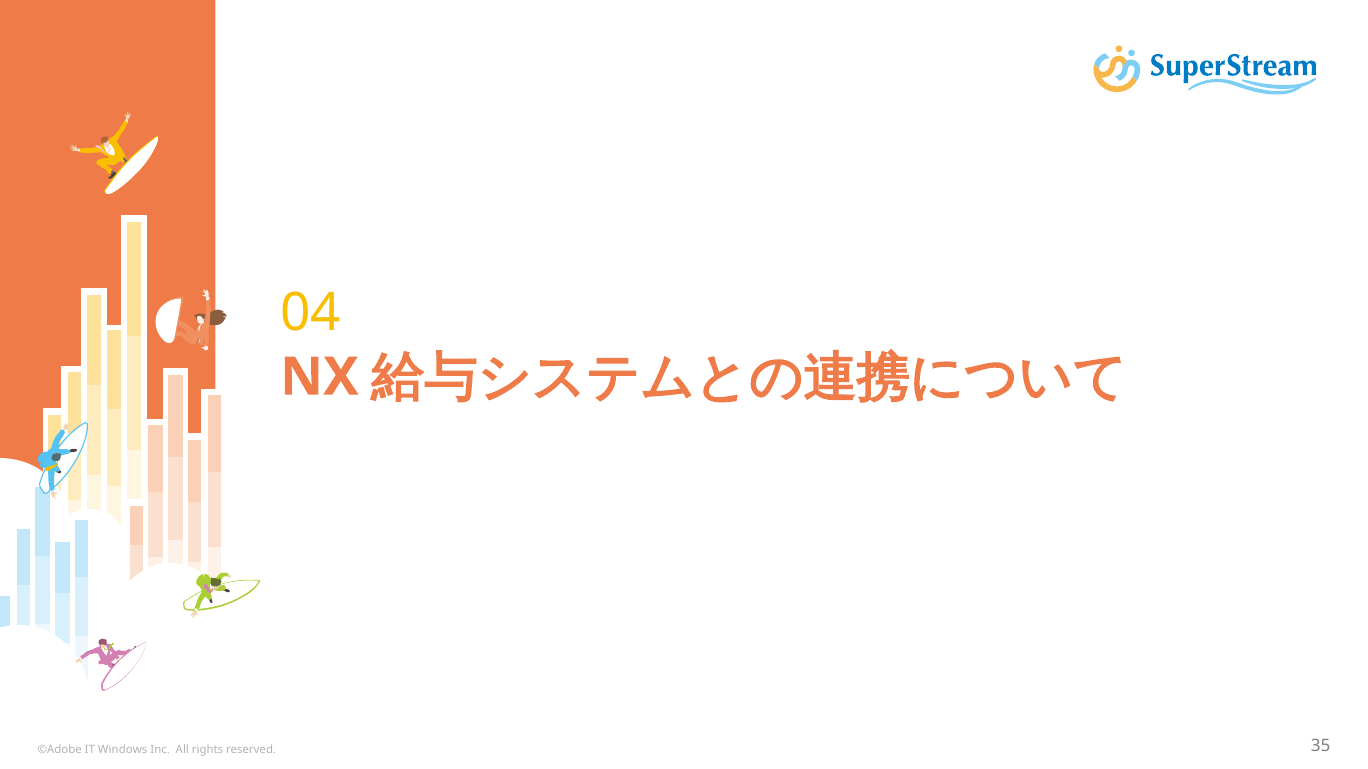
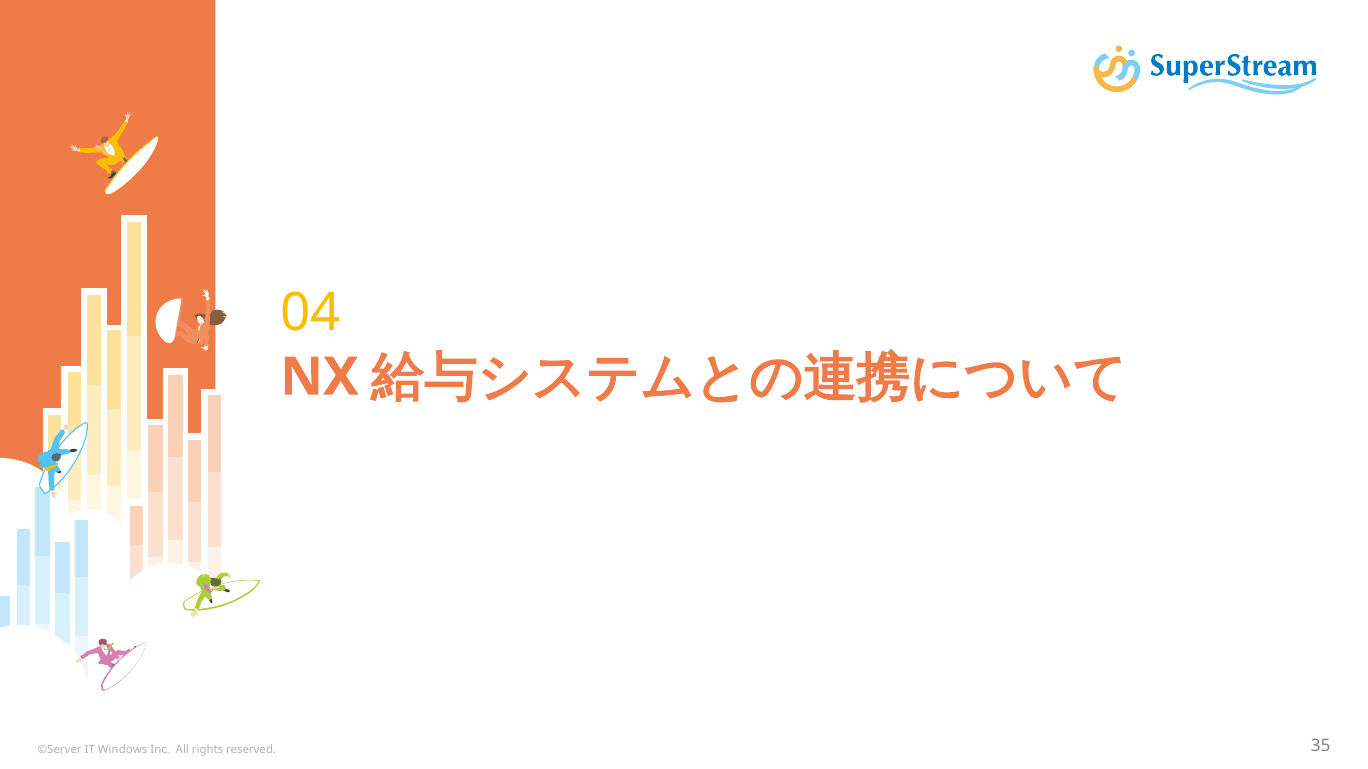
©Adobe: ©Adobe -> ©Server
